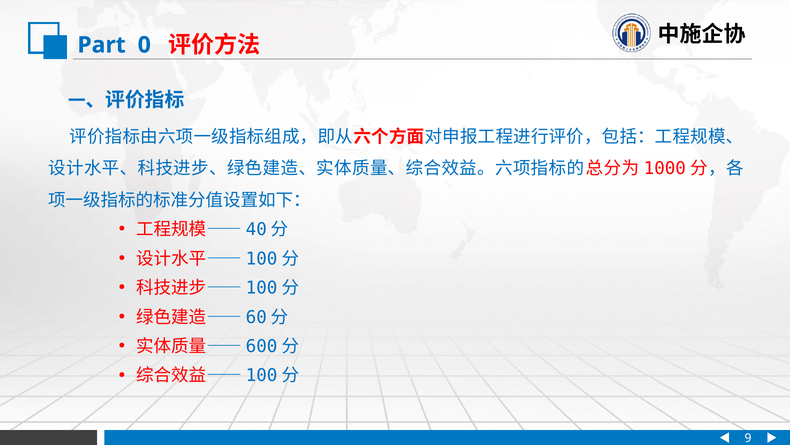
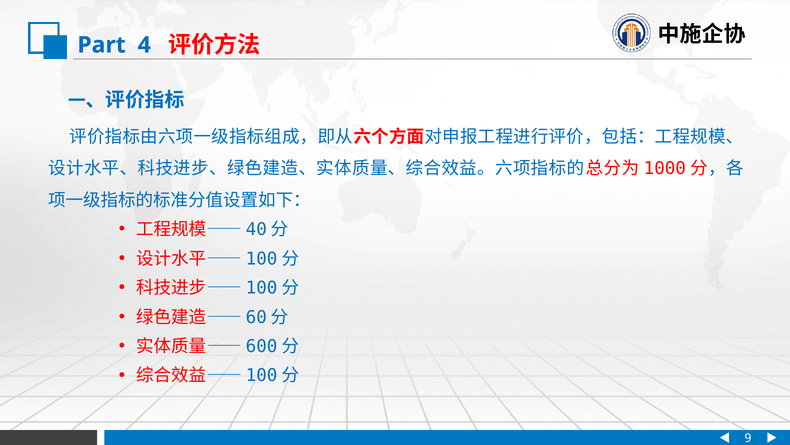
0: 0 -> 4
